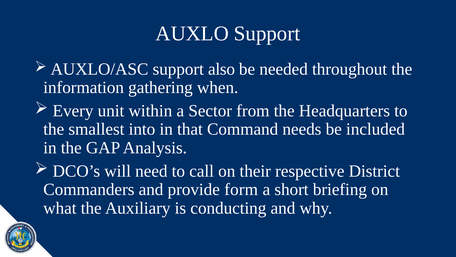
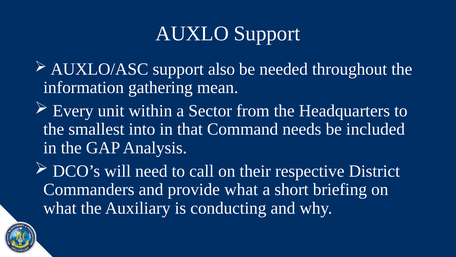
when: when -> mean
provide form: form -> what
